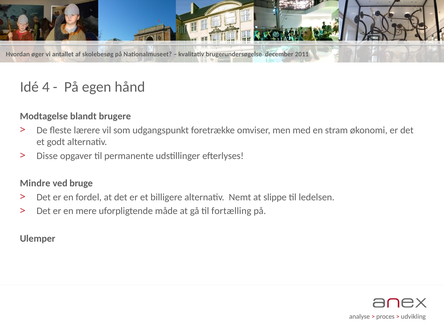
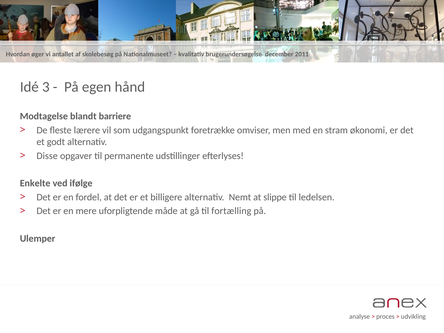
4: 4 -> 3
brugere: brugere -> barriere
Mindre: Mindre -> Enkelte
bruge: bruge -> ifølge
